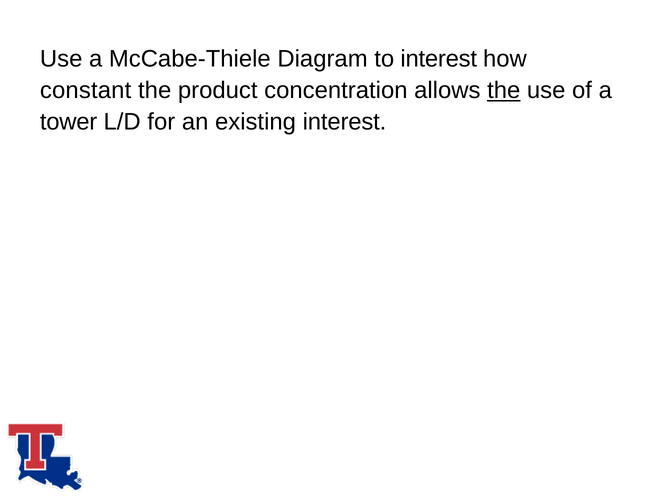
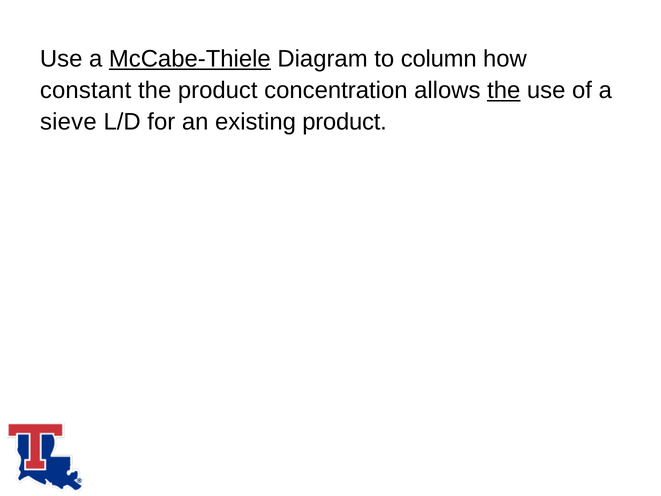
McCabe-Thiele underline: none -> present
to interest: interest -> column
tower: tower -> sieve
existing interest: interest -> product
